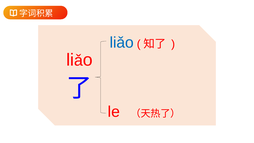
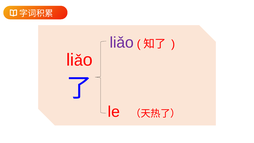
liǎo colour: blue -> purple
